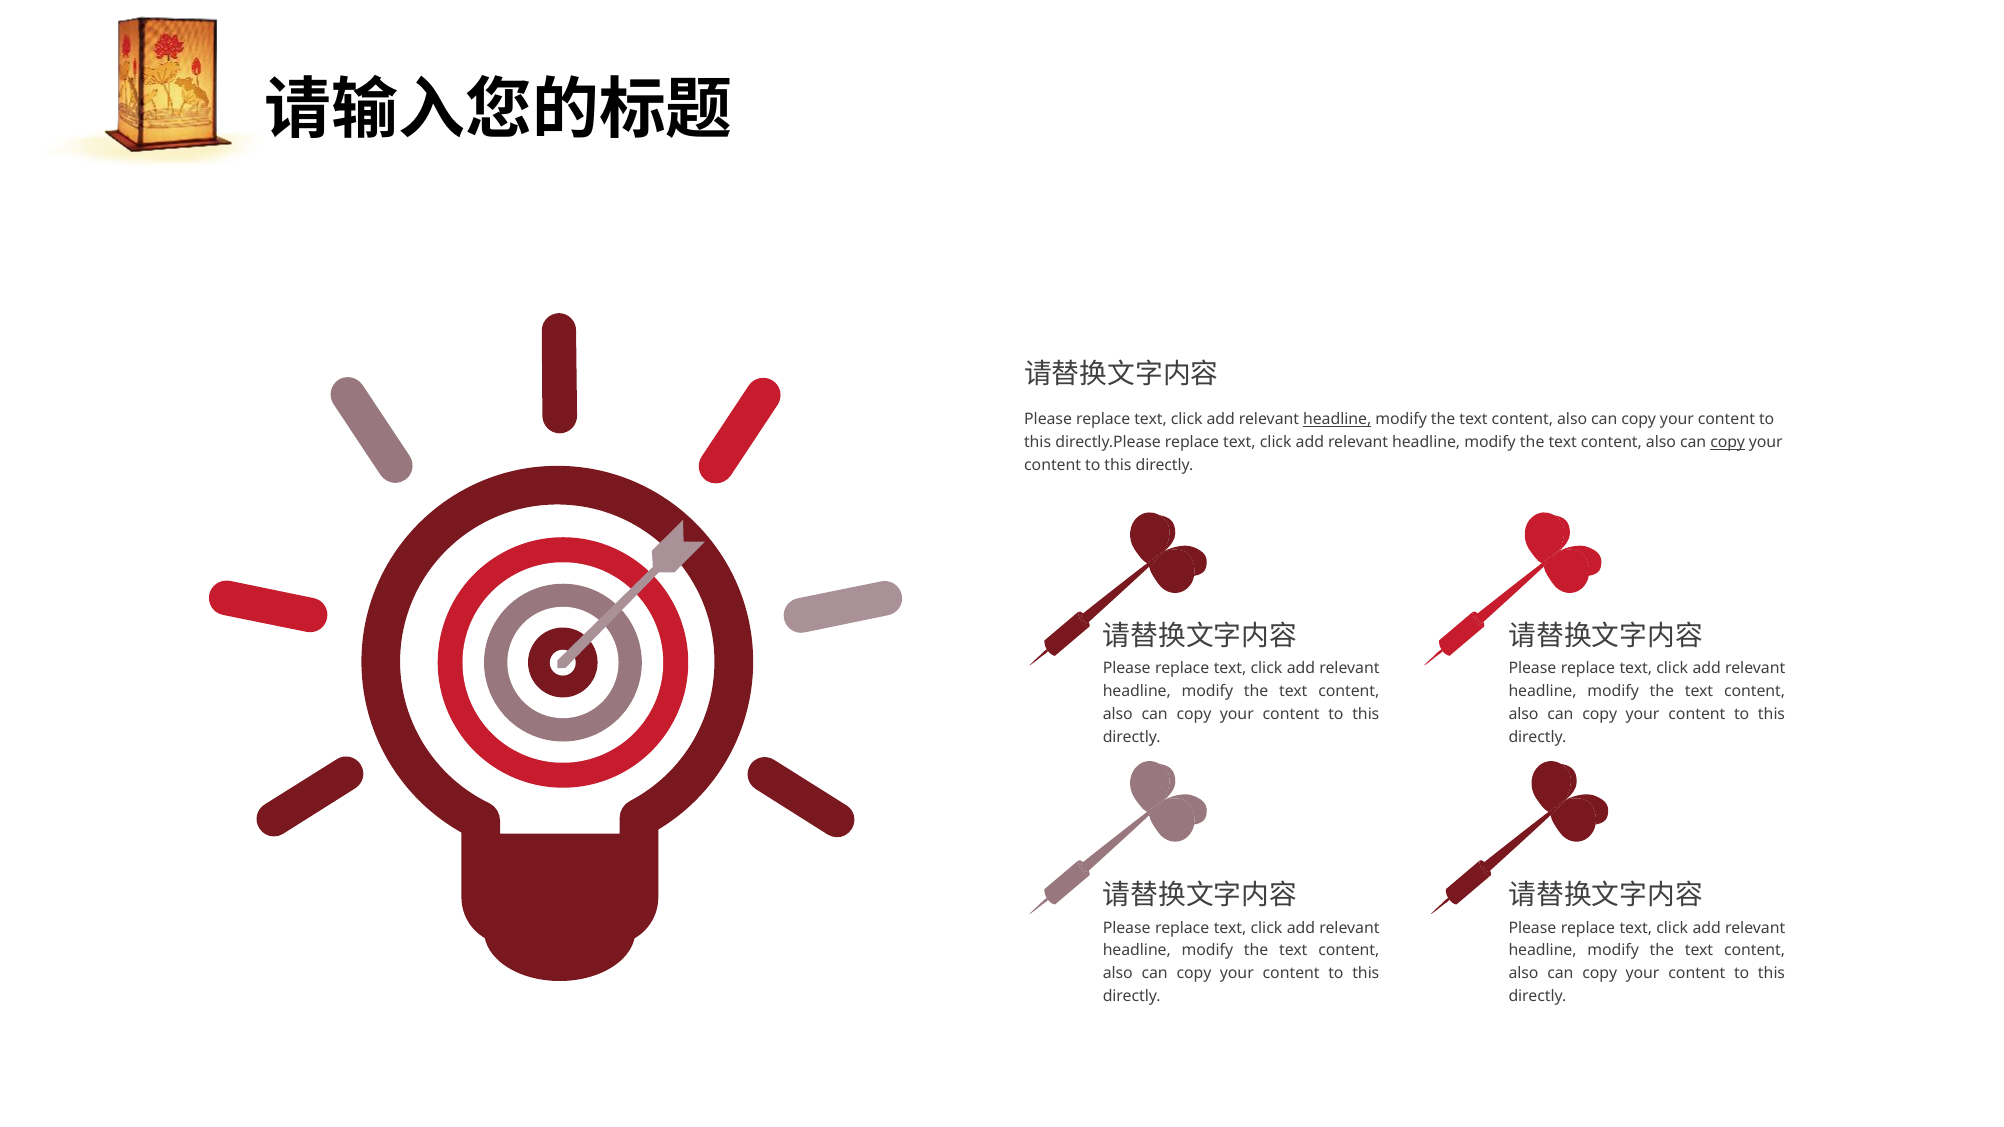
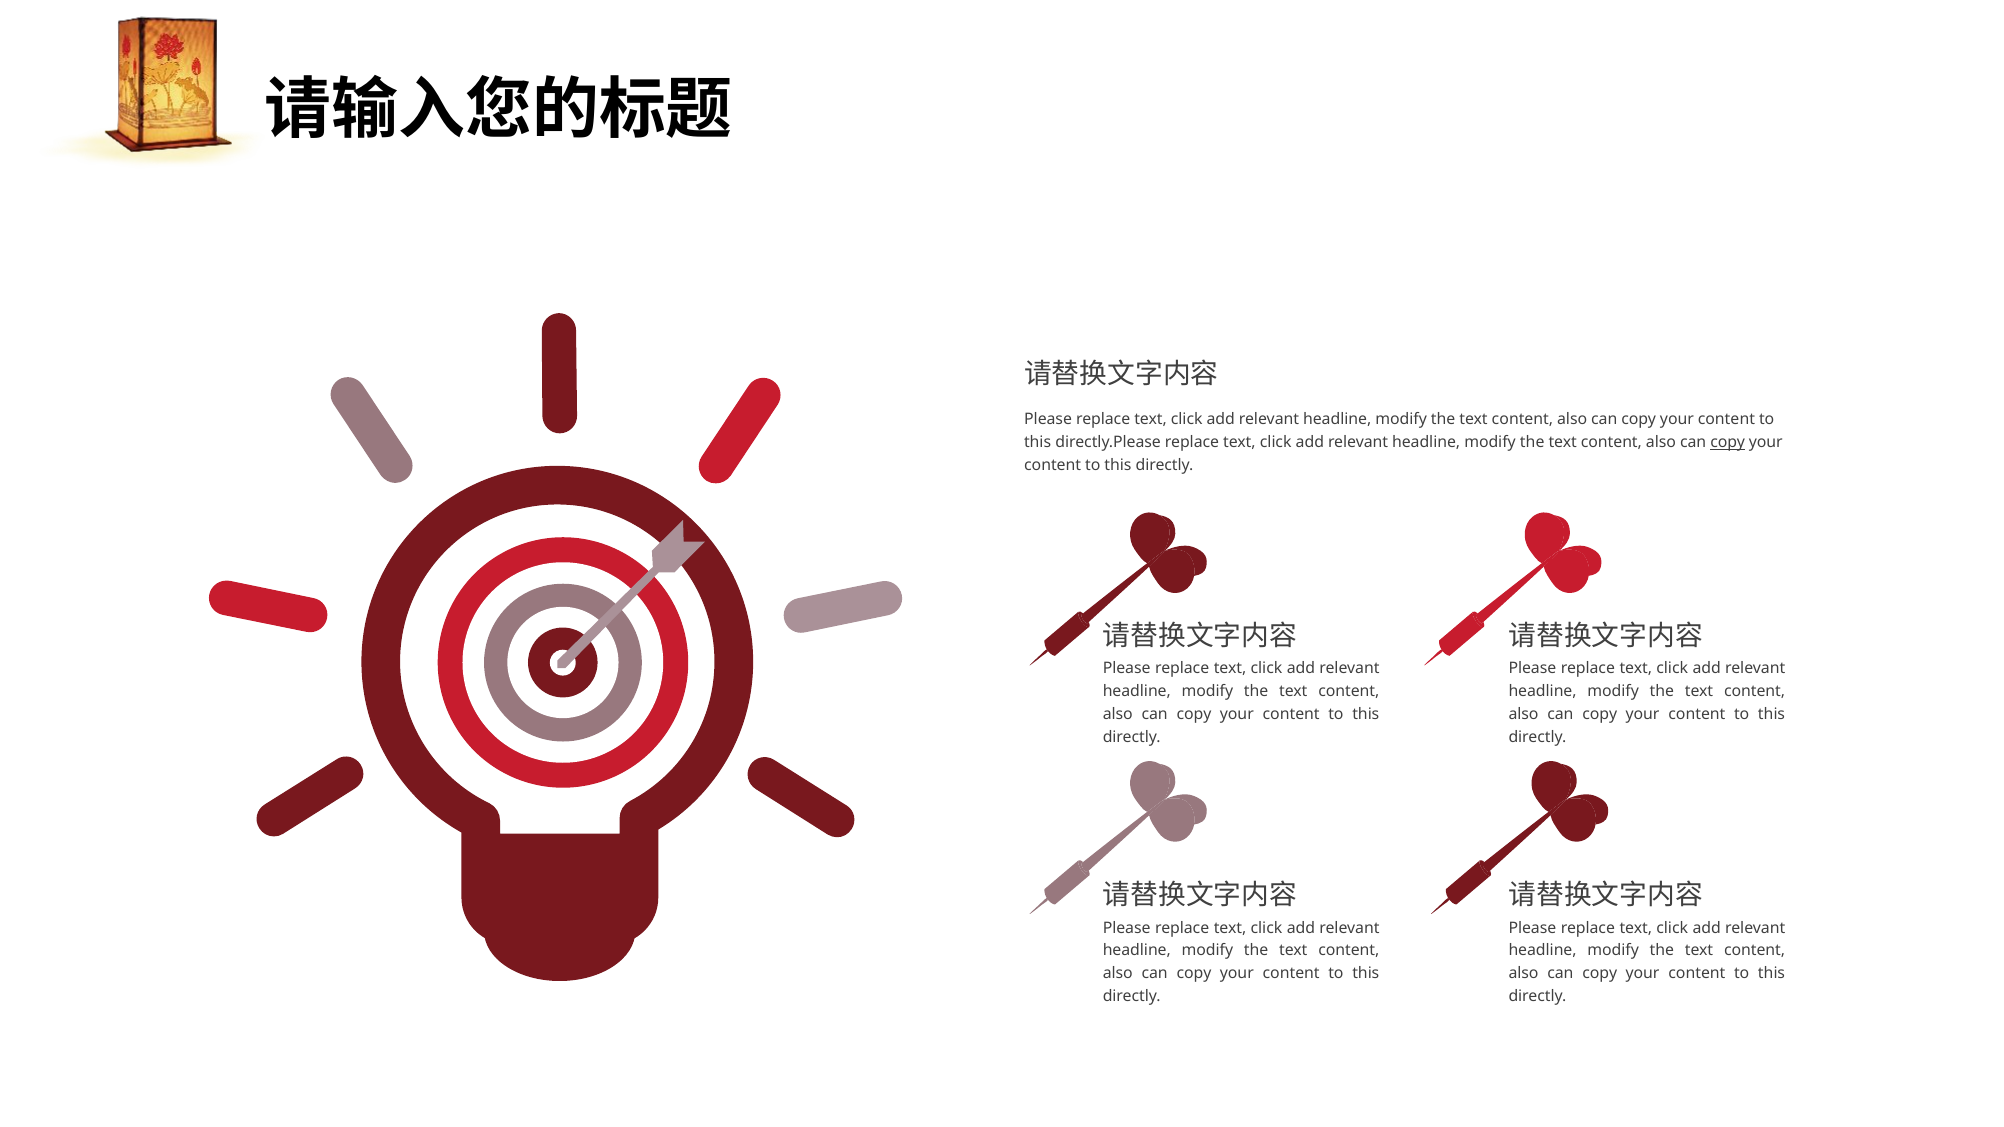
headline at (1337, 420) underline: present -> none
